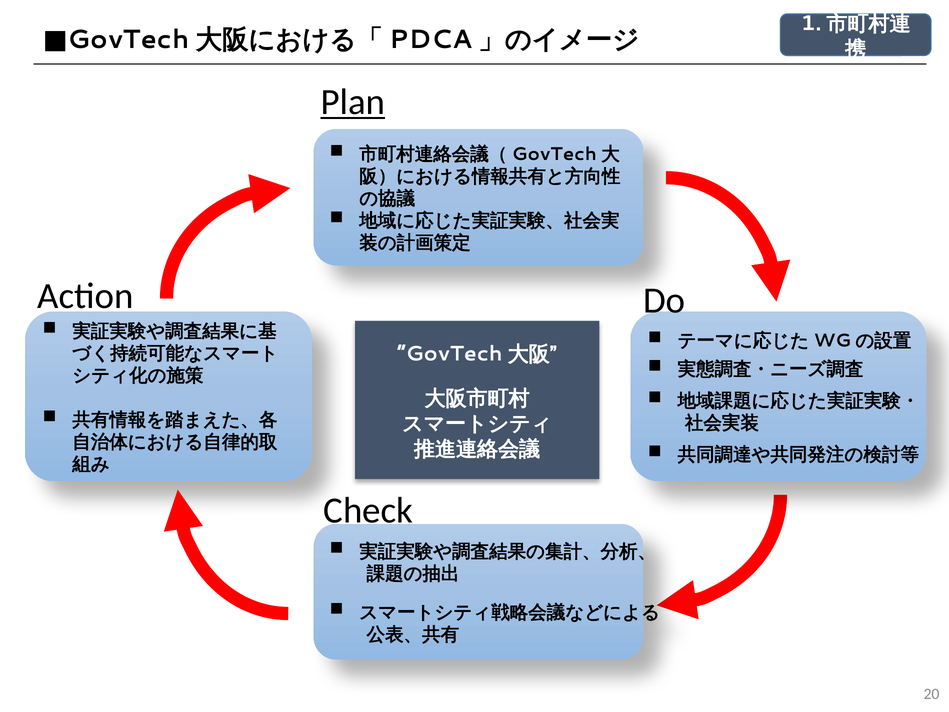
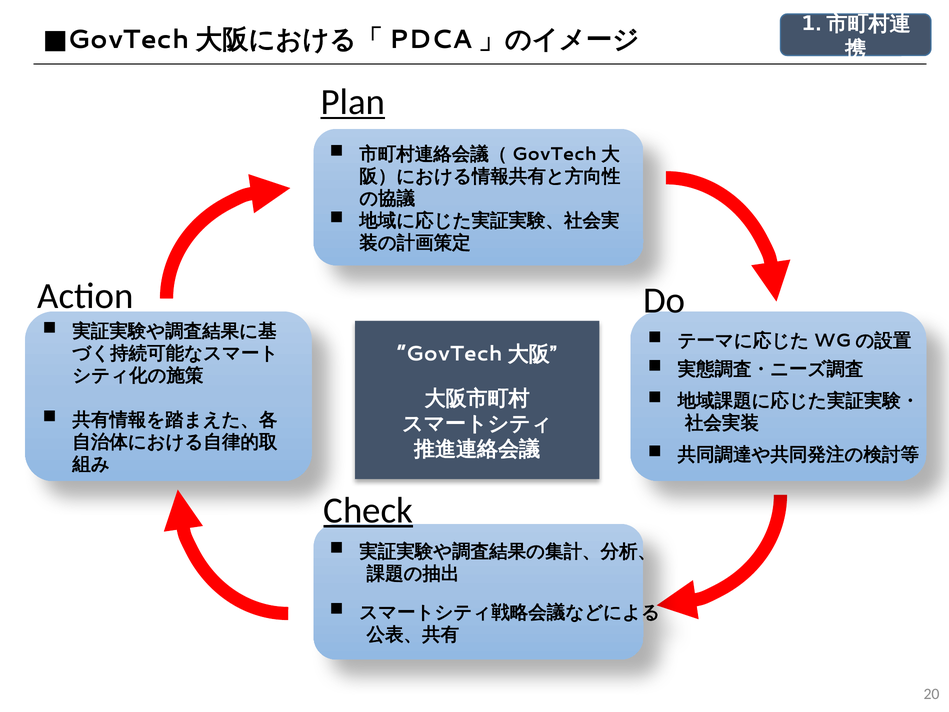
Check underline: none -> present
